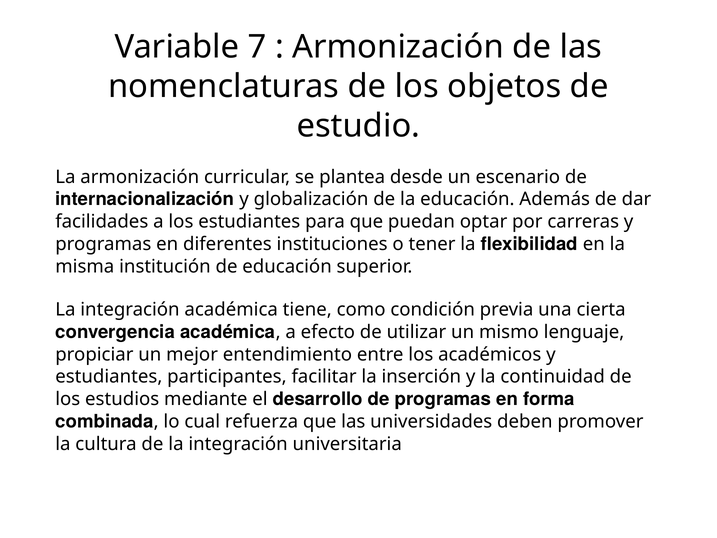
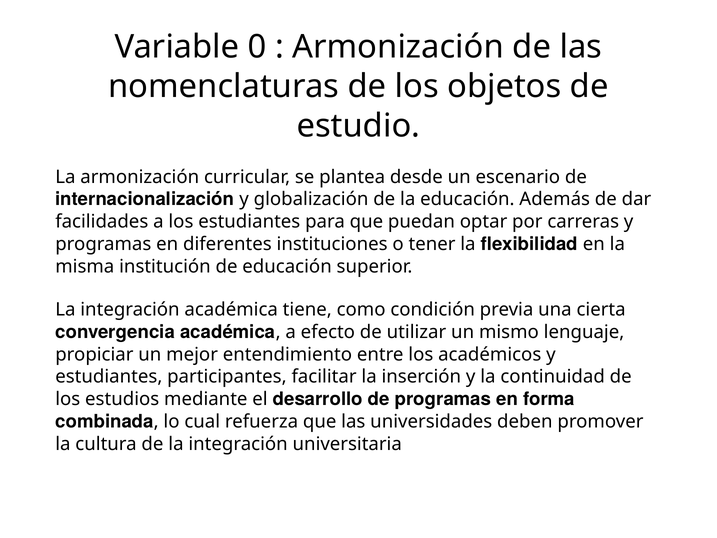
7: 7 -> 0
